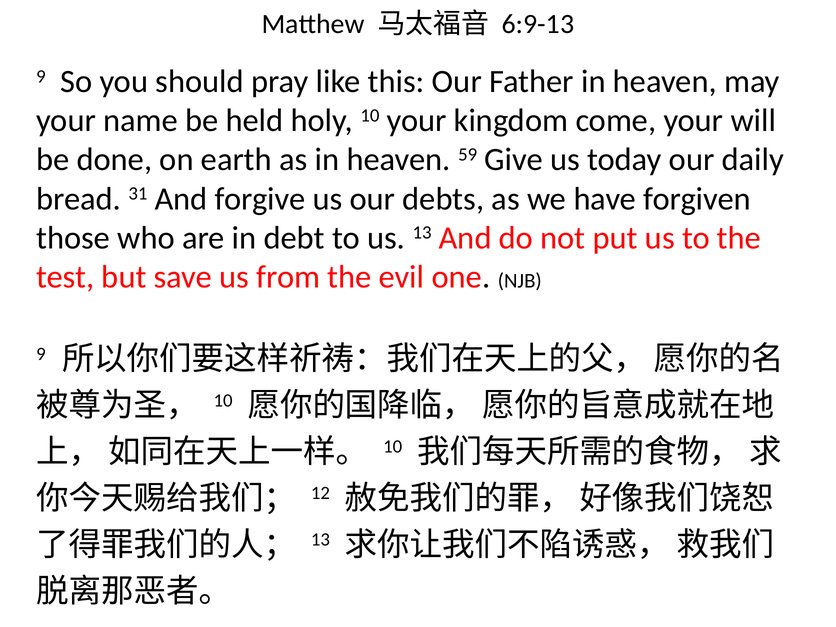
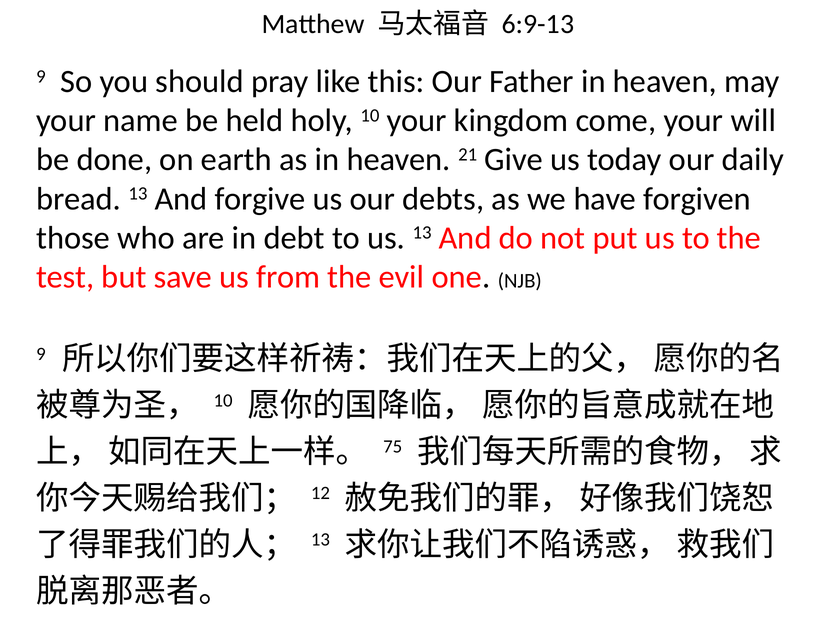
59: 59 -> 21
bread 31: 31 -> 13
10 at (393, 447): 10 -> 75
